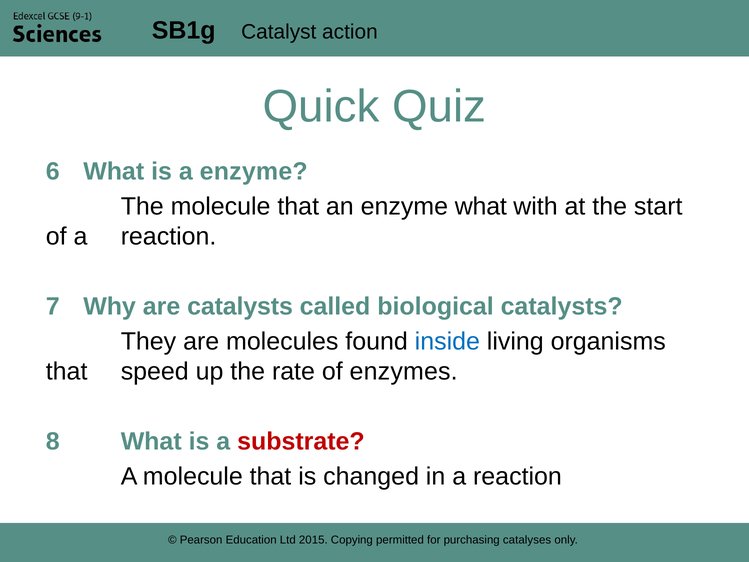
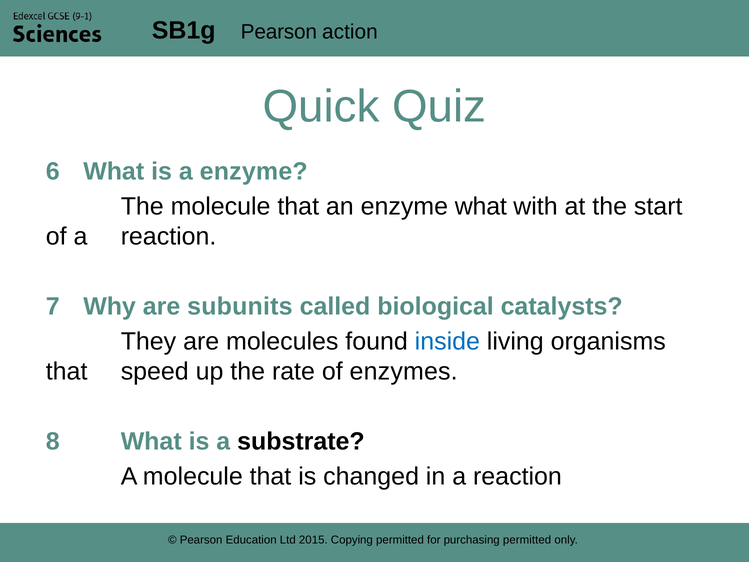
Catalyst at (279, 32): Catalyst -> Pearson
are catalysts: catalysts -> subunits
substrate colour: red -> black
purchasing catalyses: catalyses -> permitted
